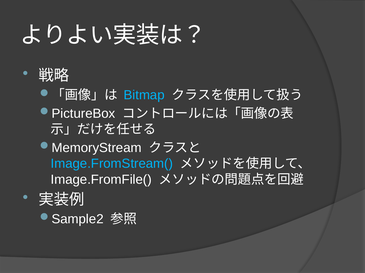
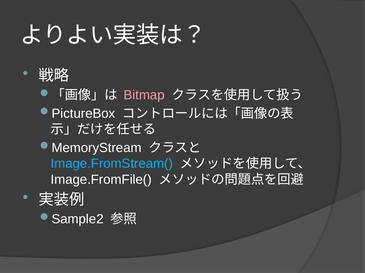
Bitmap colour: light blue -> pink
